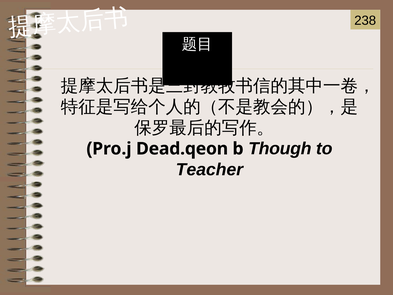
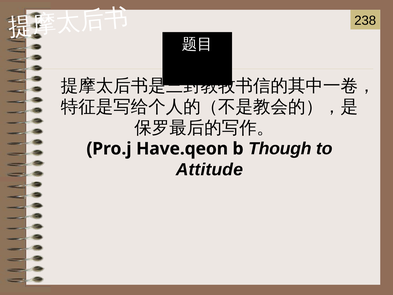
Dead.qeon: Dead.qeon -> Have.qeon
Teacher: Teacher -> Attitude
